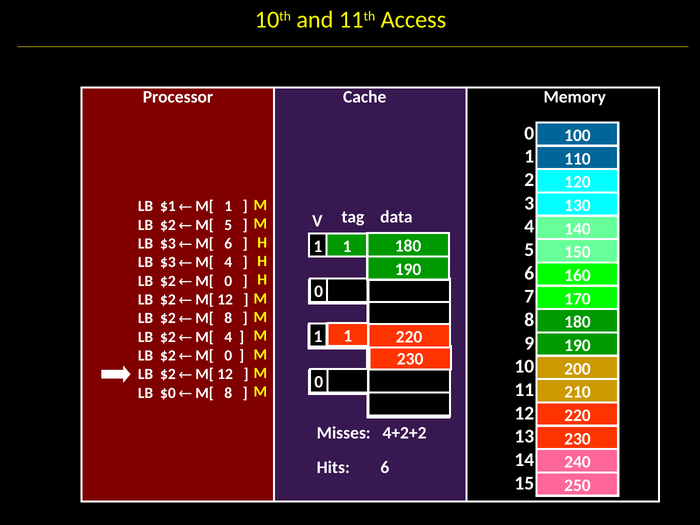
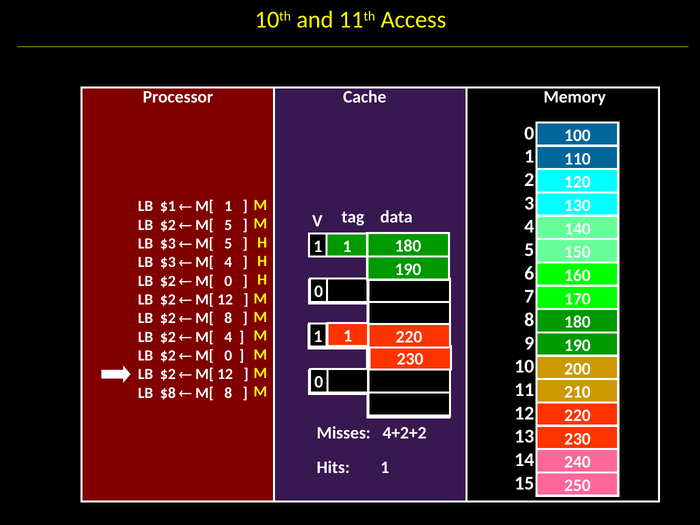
6 at (228, 244): 6 -> 5
$0: $0 -> $8
Hits 6: 6 -> 1
